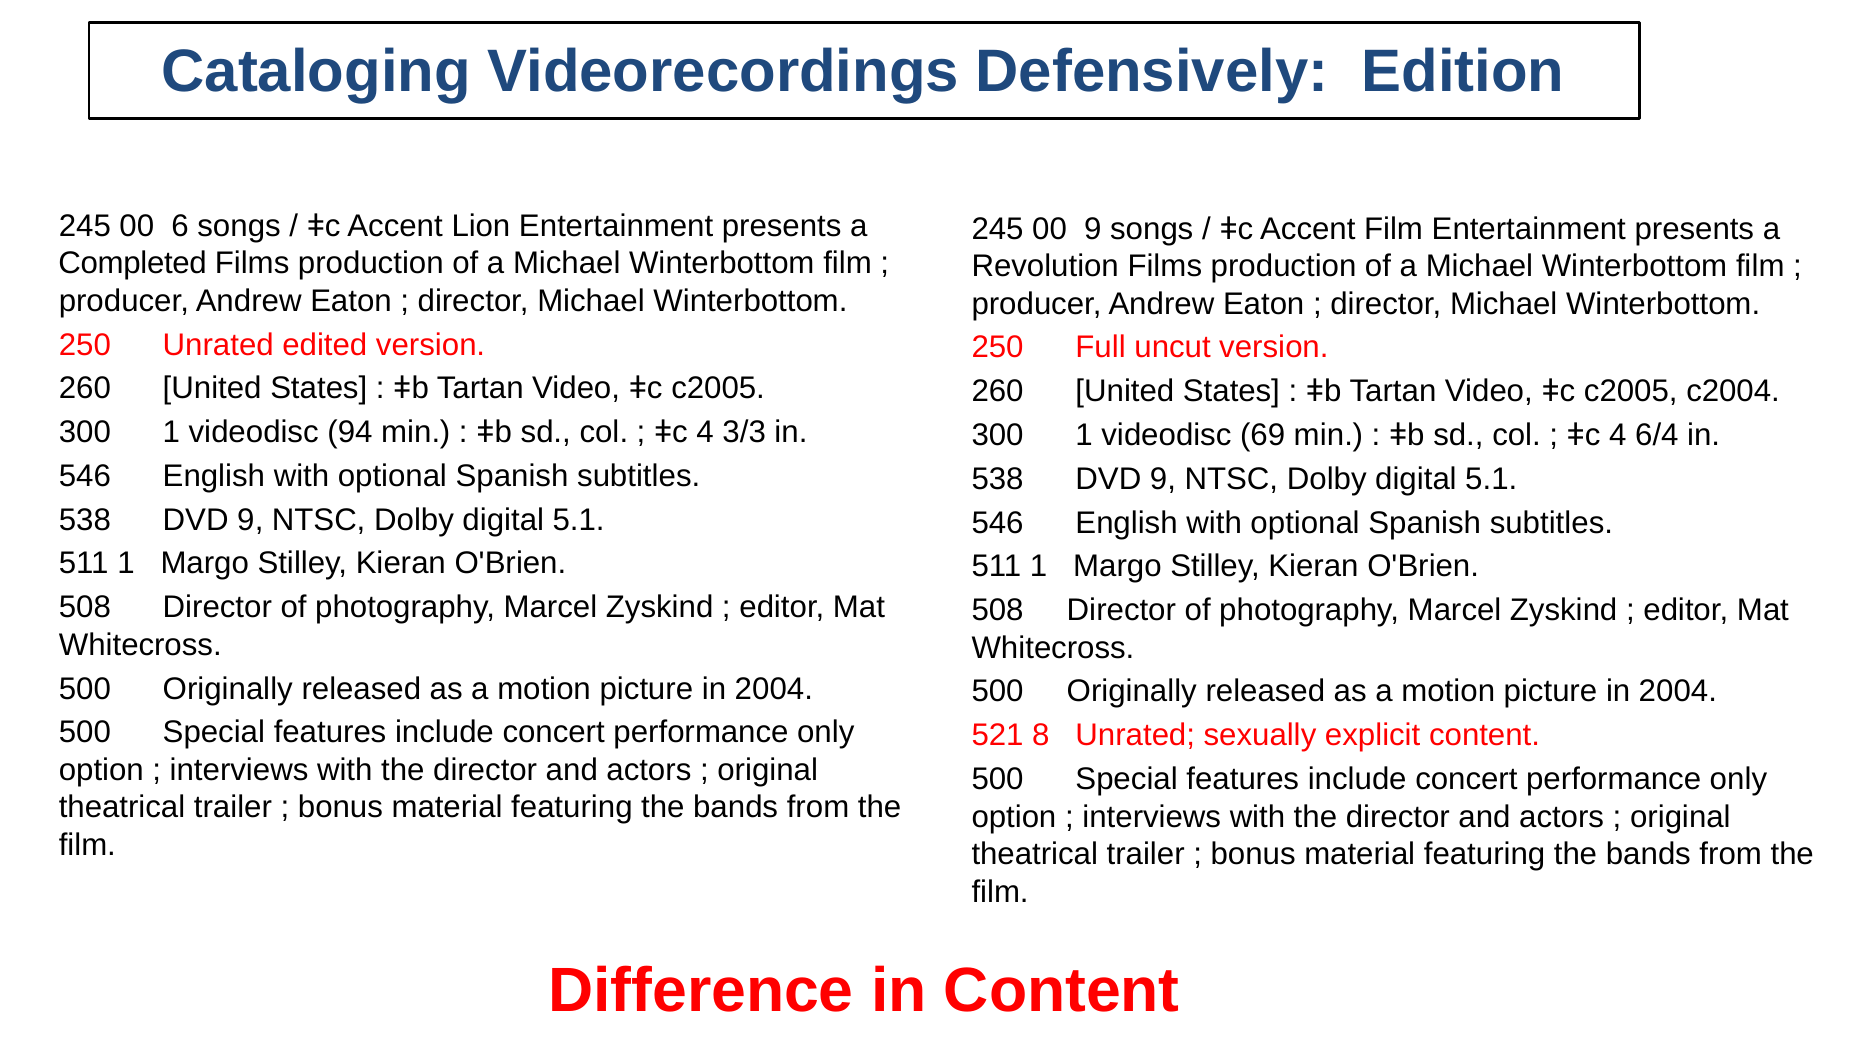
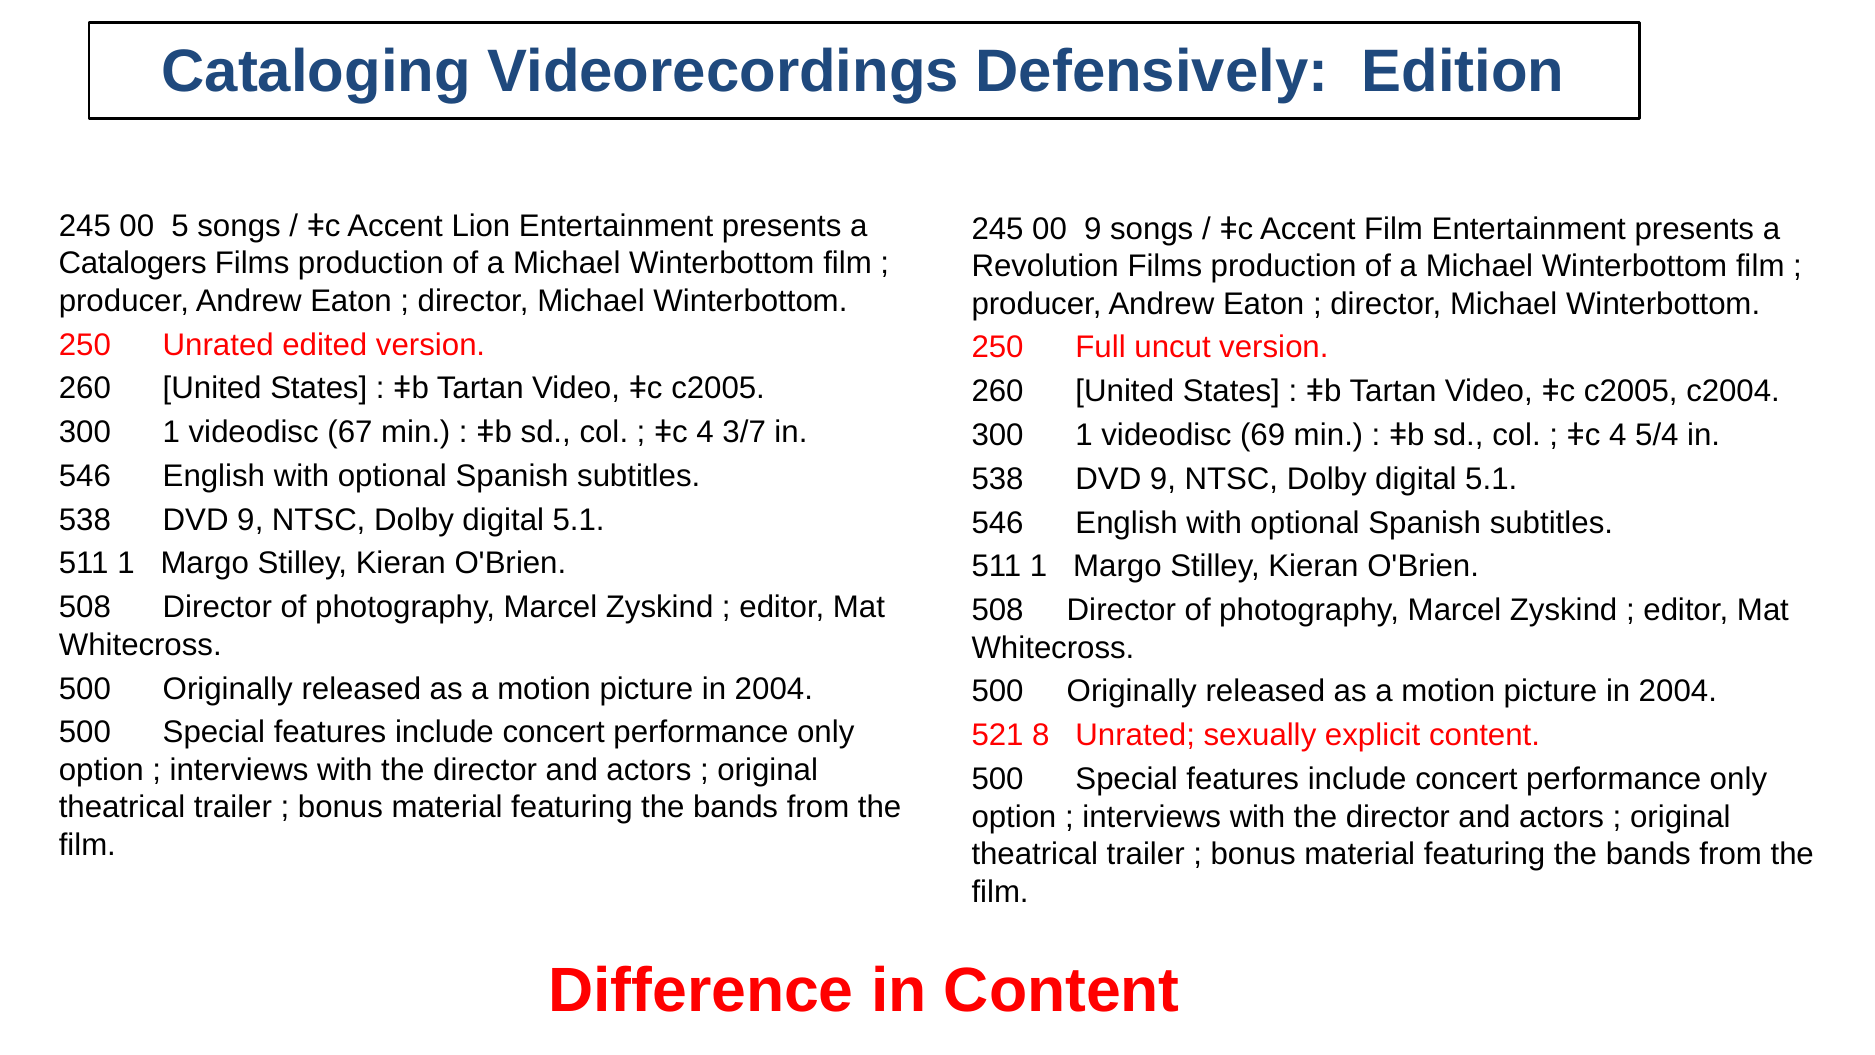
6: 6 -> 5
Completed: Completed -> Catalogers
94: 94 -> 67
3/3: 3/3 -> 3/7
6/4: 6/4 -> 5/4
